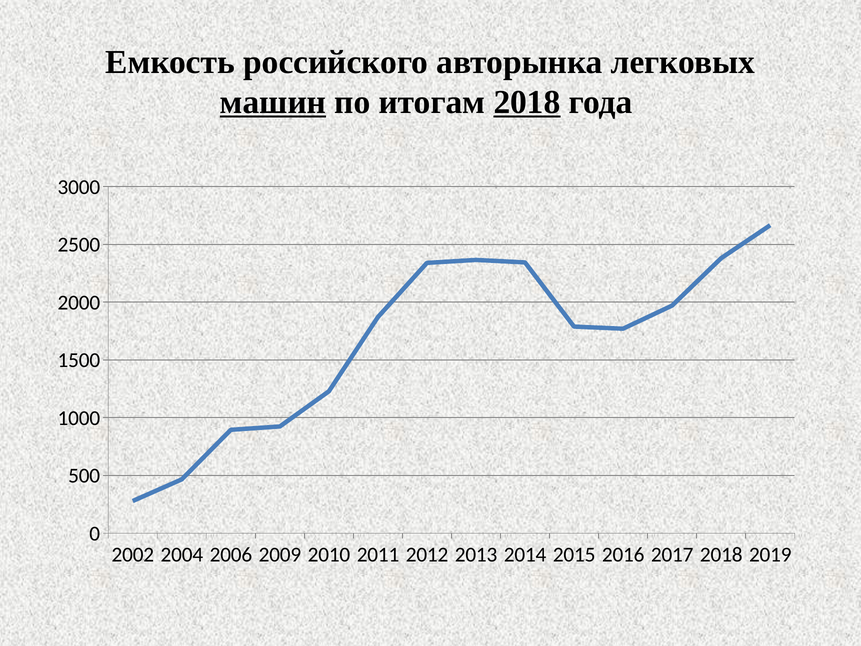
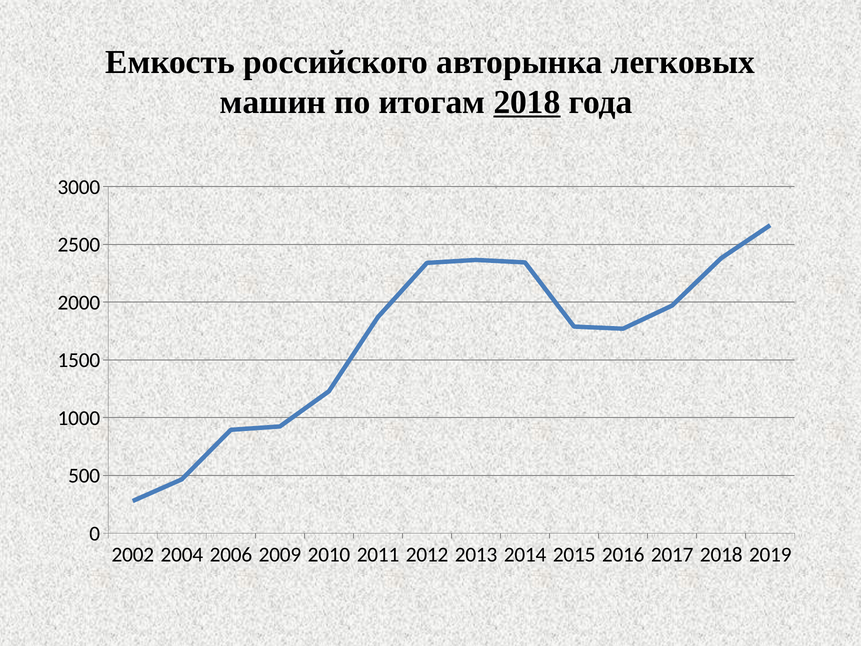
машин underline: present -> none
